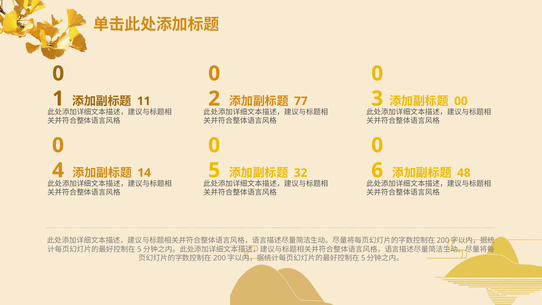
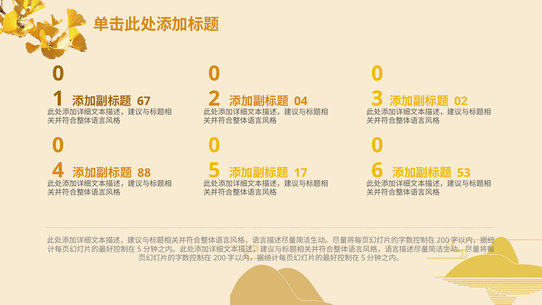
00: 00 -> 02
11: 11 -> 67
77: 77 -> 04
32: 32 -> 17
48: 48 -> 53
14: 14 -> 88
